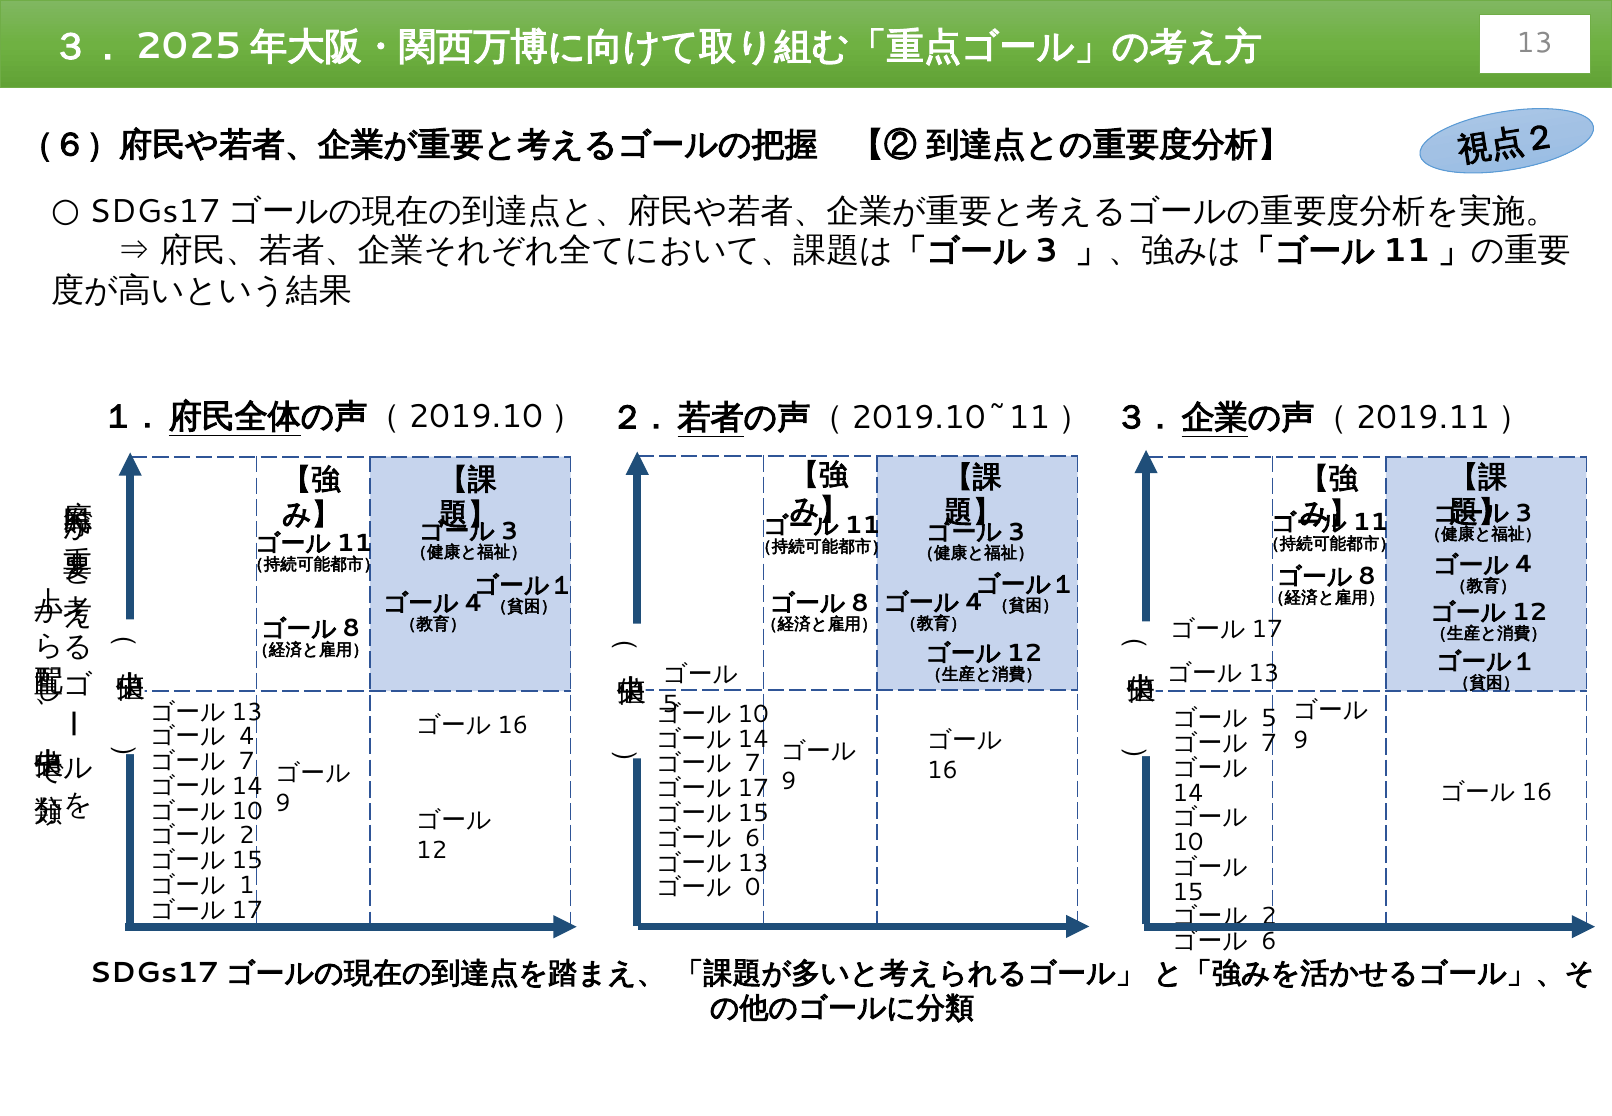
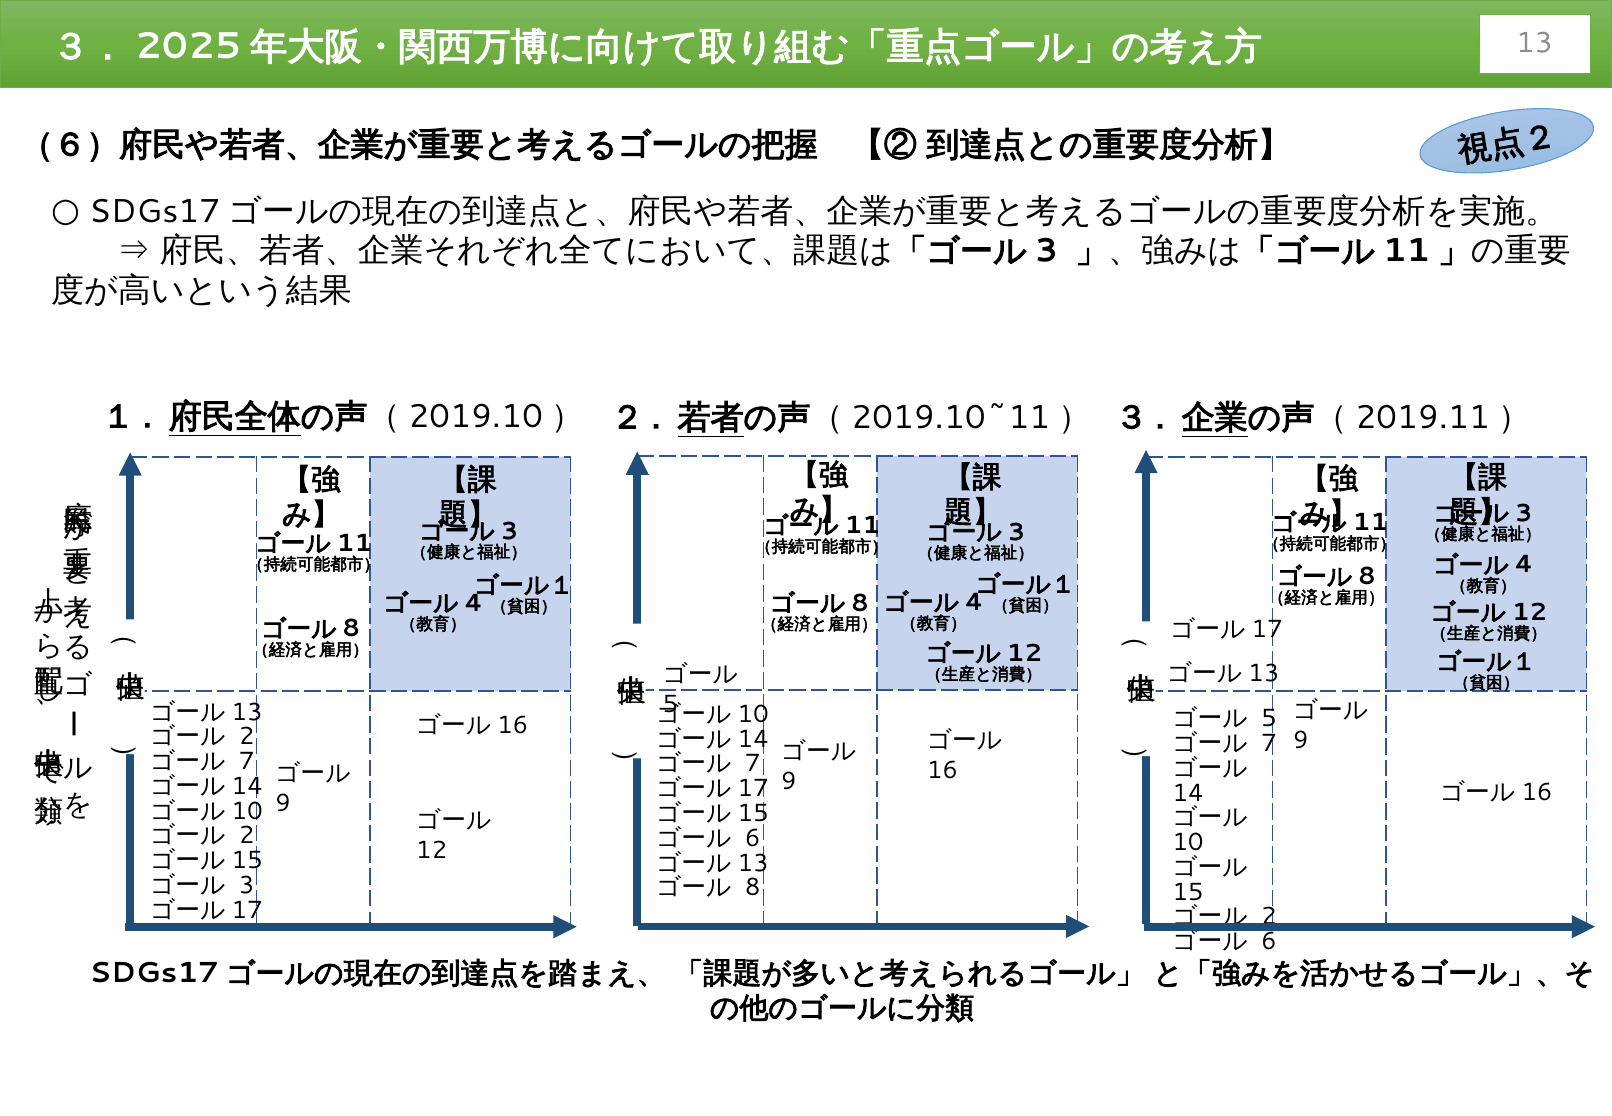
4 at (247, 737): 4 -> 2
1: 1 -> 3
0: 0 -> 8
